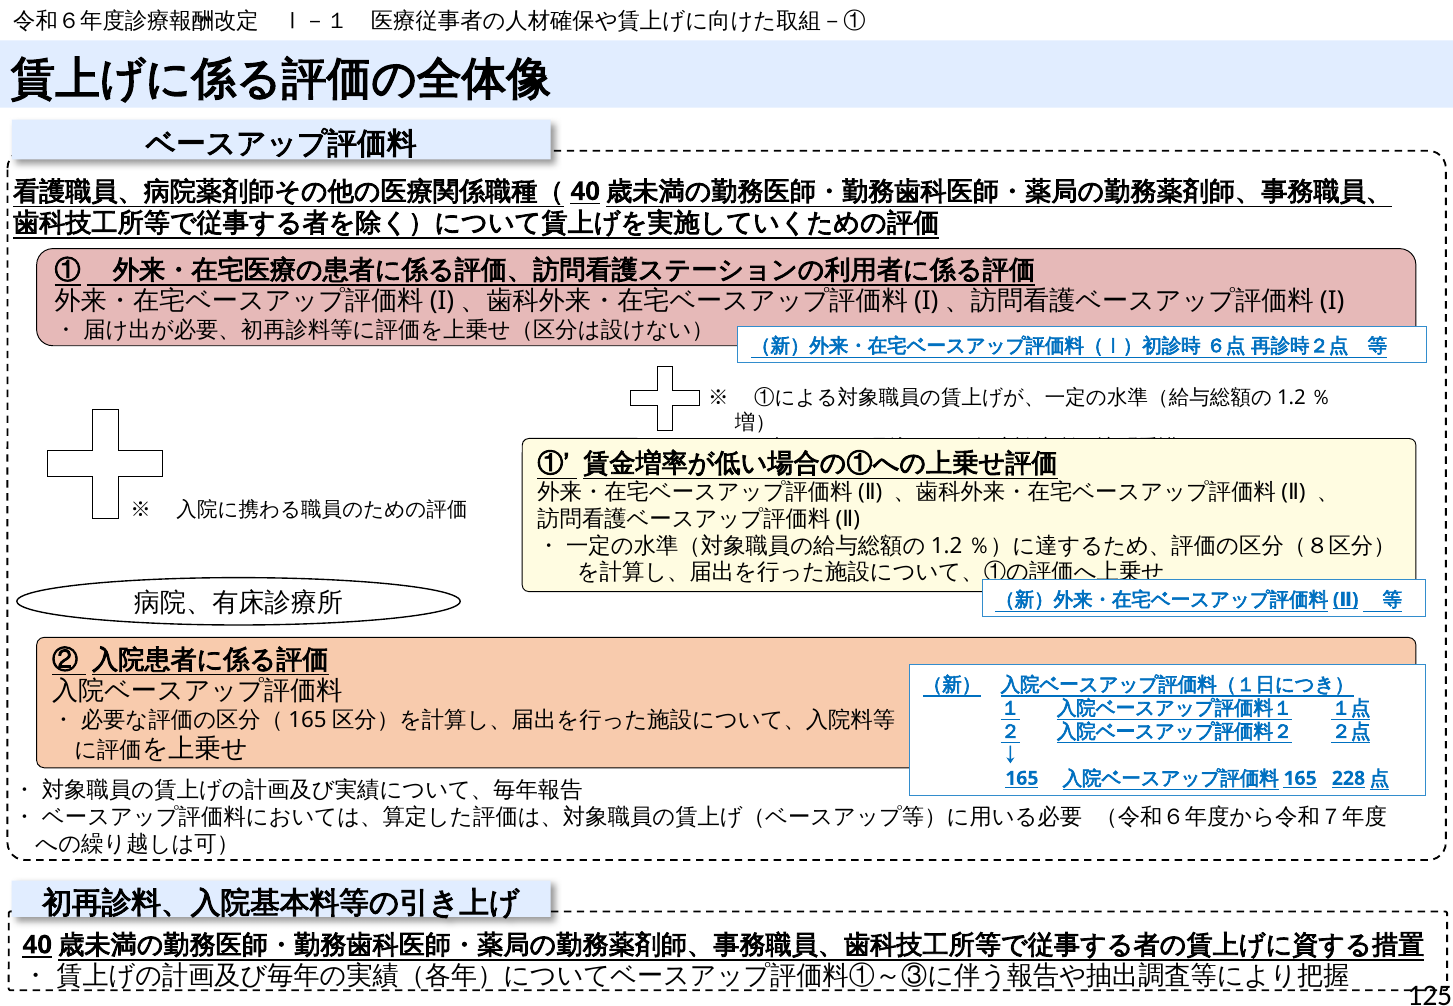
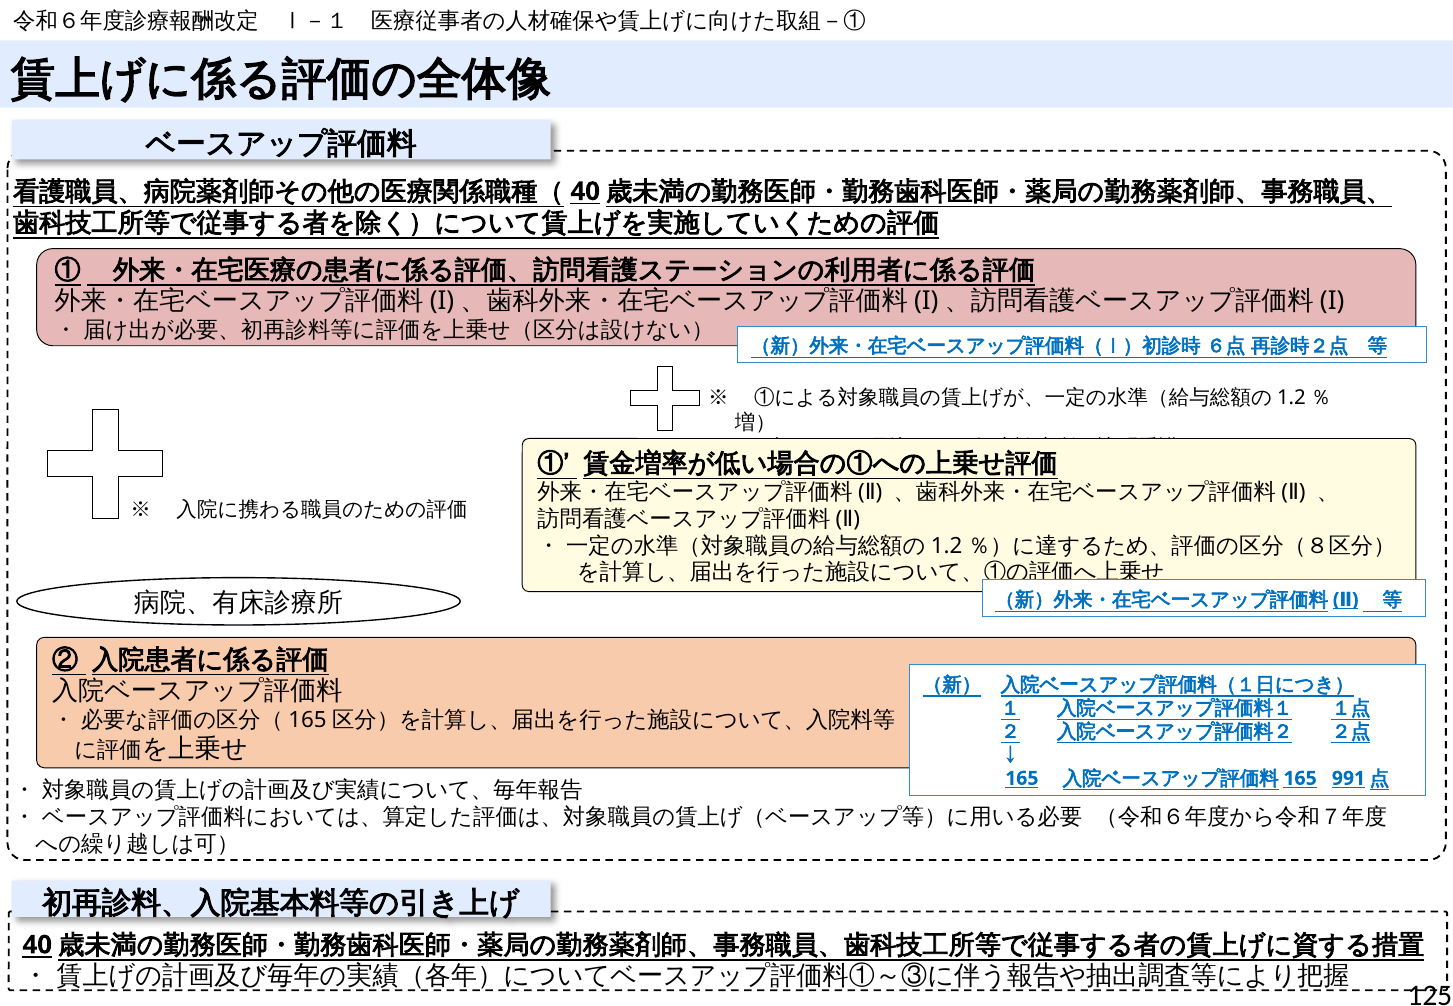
228: 228 -> 991
